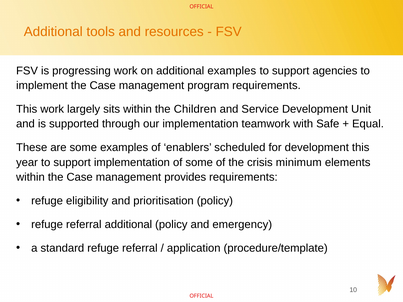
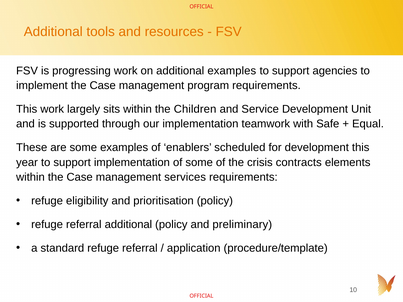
minimum: minimum -> contracts
provides: provides -> services
emergency: emergency -> preliminary
